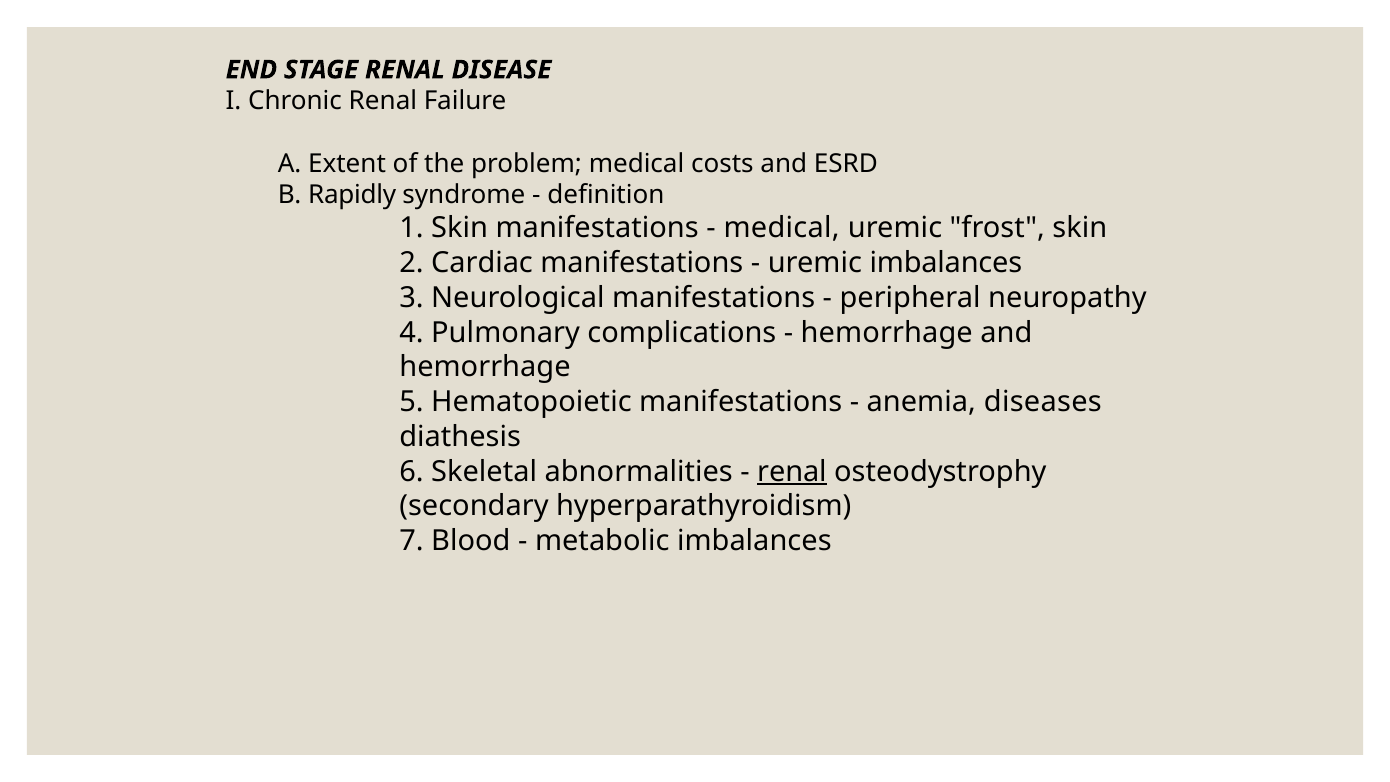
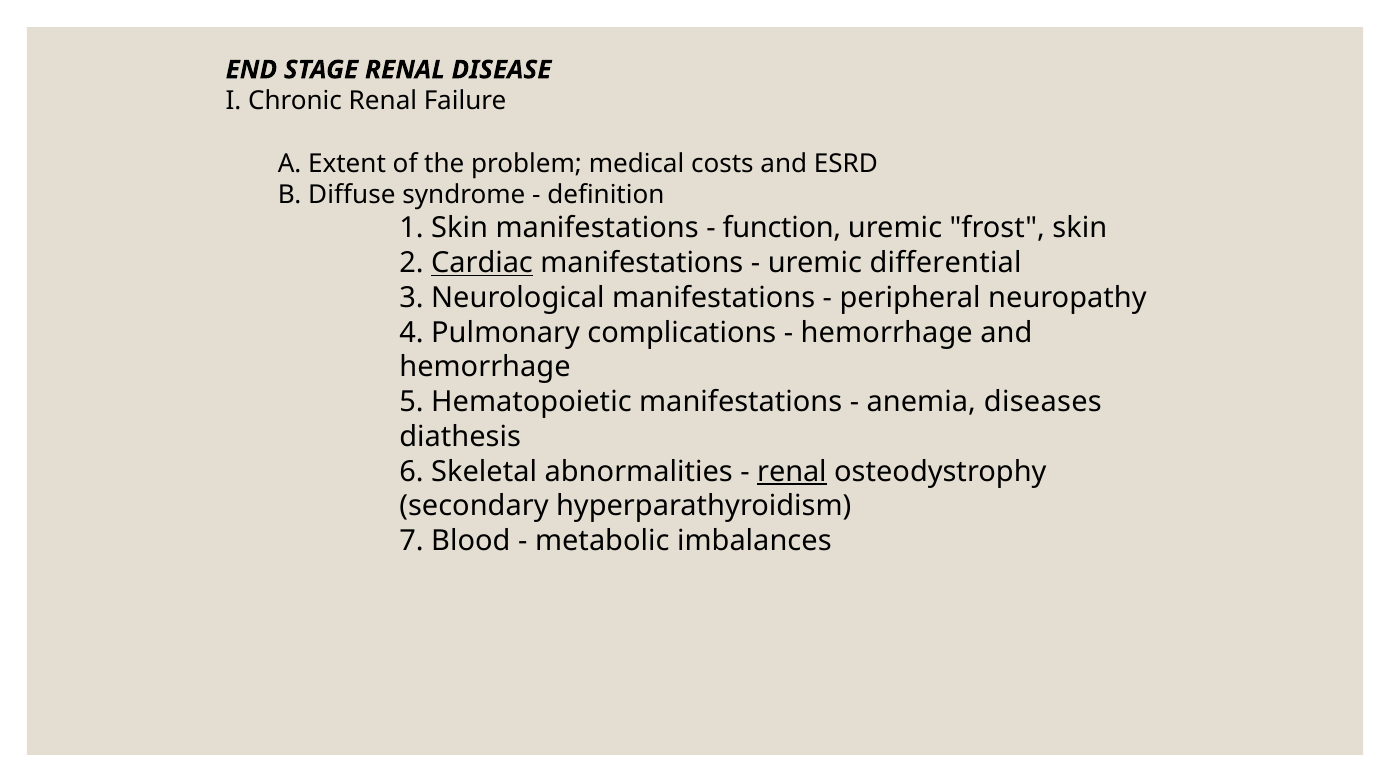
Rapidly: Rapidly -> Diffuse
medical at (782, 228): medical -> function
Cardiac underline: none -> present
uremic imbalances: imbalances -> differential
